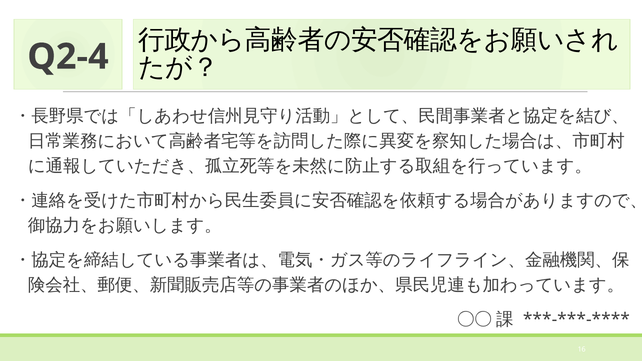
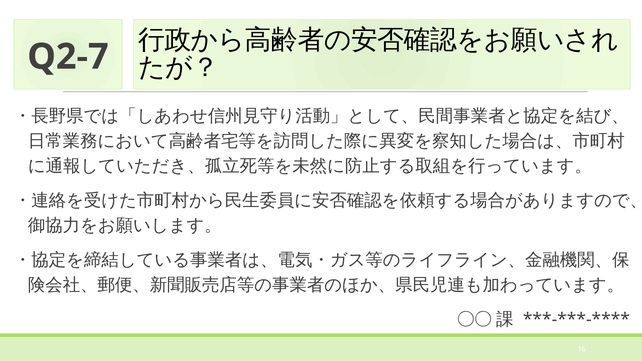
Q2-4: Q2-4 -> Q2-7
